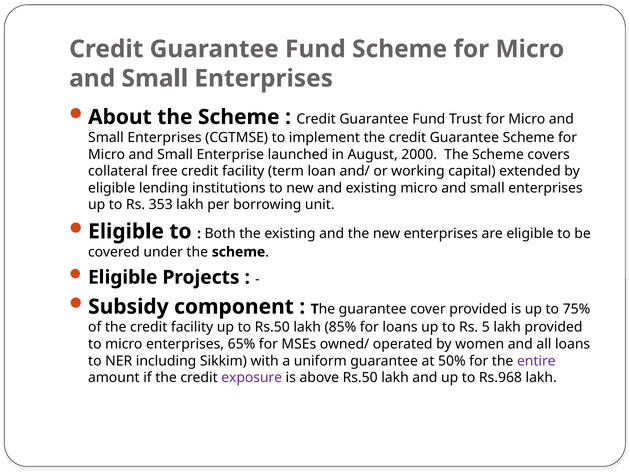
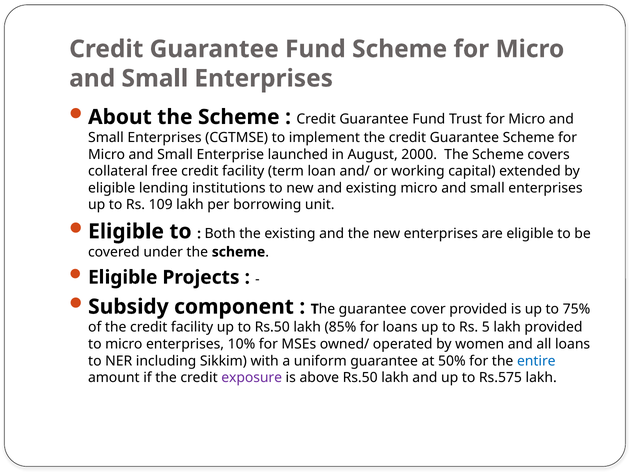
353: 353 -> 109
65%: 65% -> 10%
entire colour: purple -> blue
Rs.968: Rs.968 -> Rs.575
